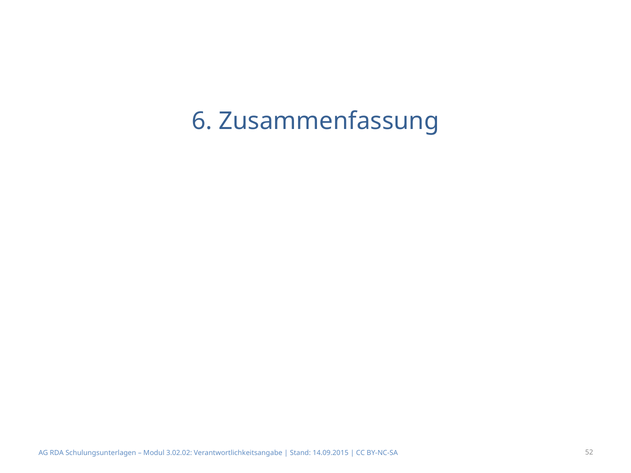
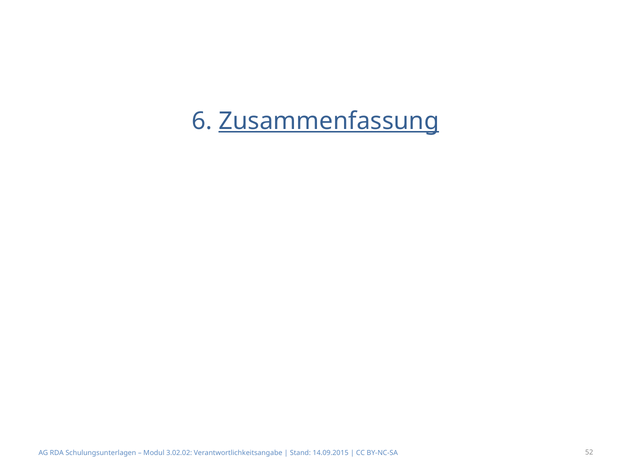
Zusammenfassung underline: none -> present
